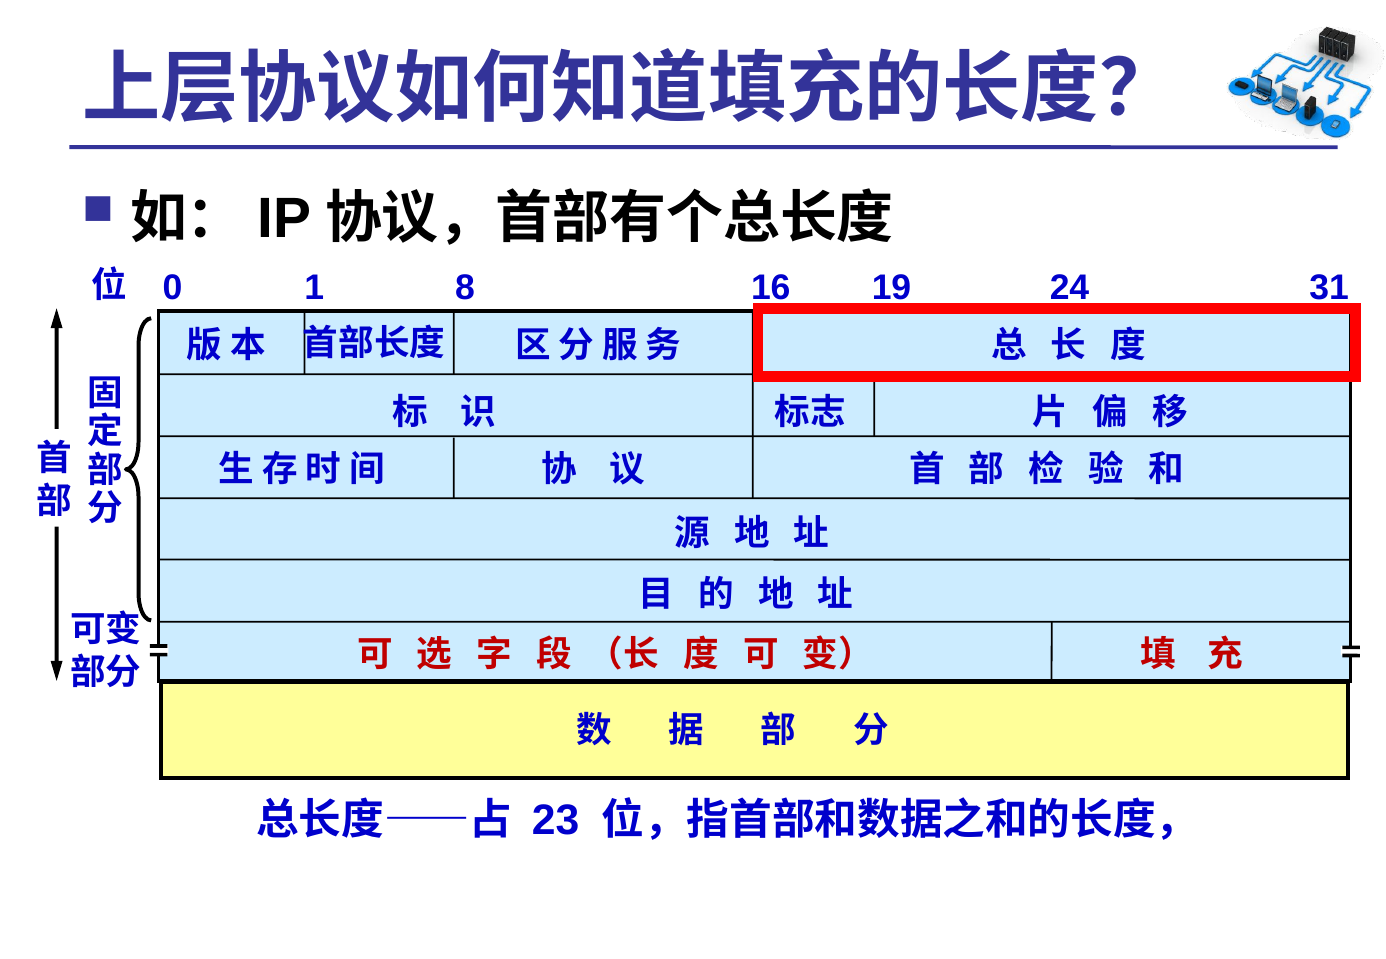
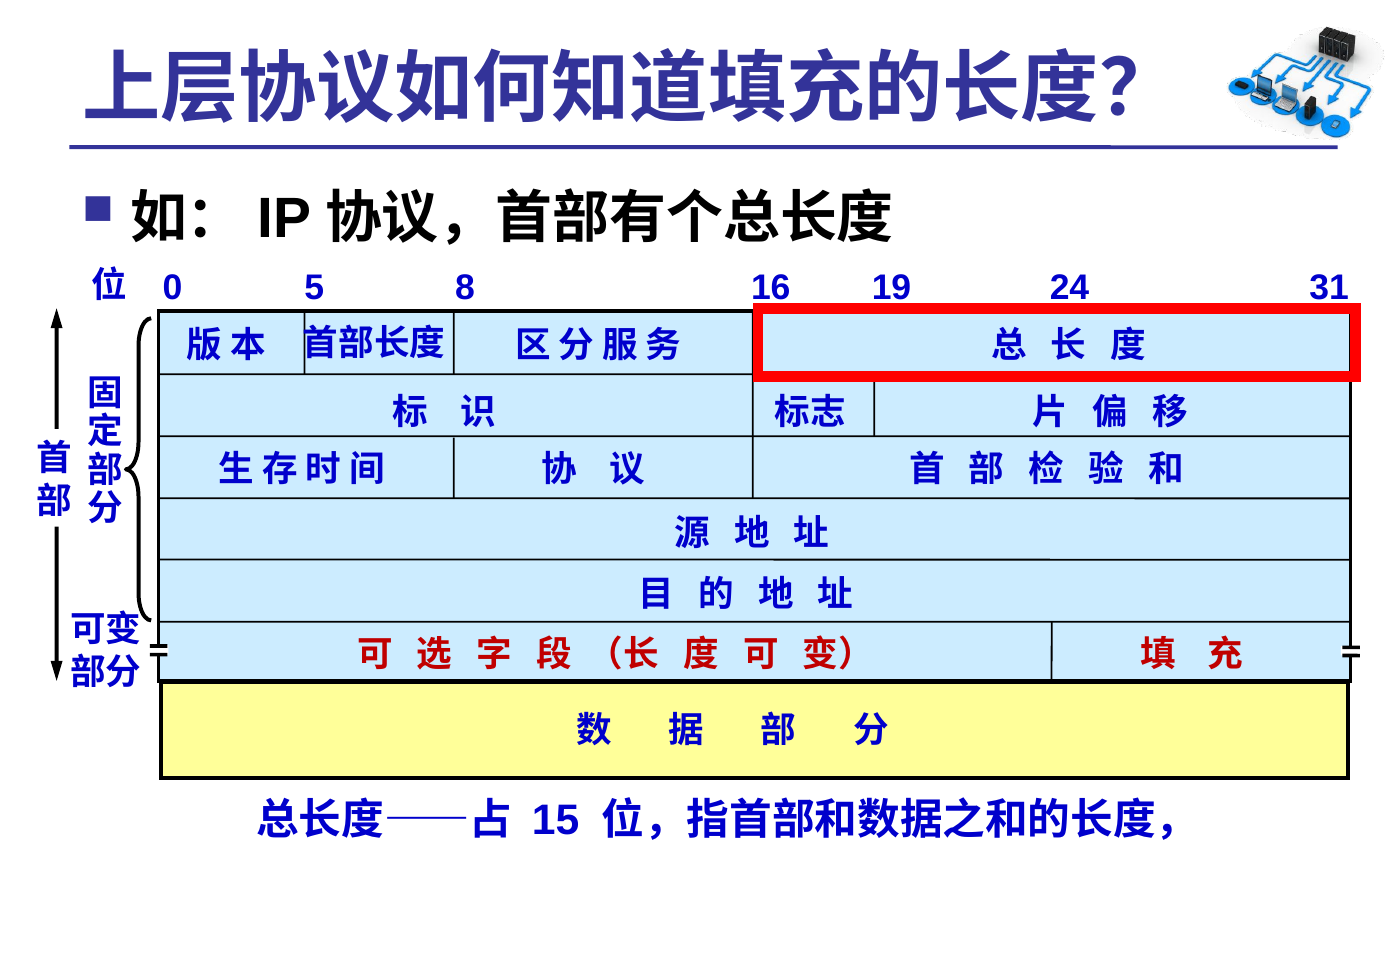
1: 1 -> 5
23: 23 -> 15
